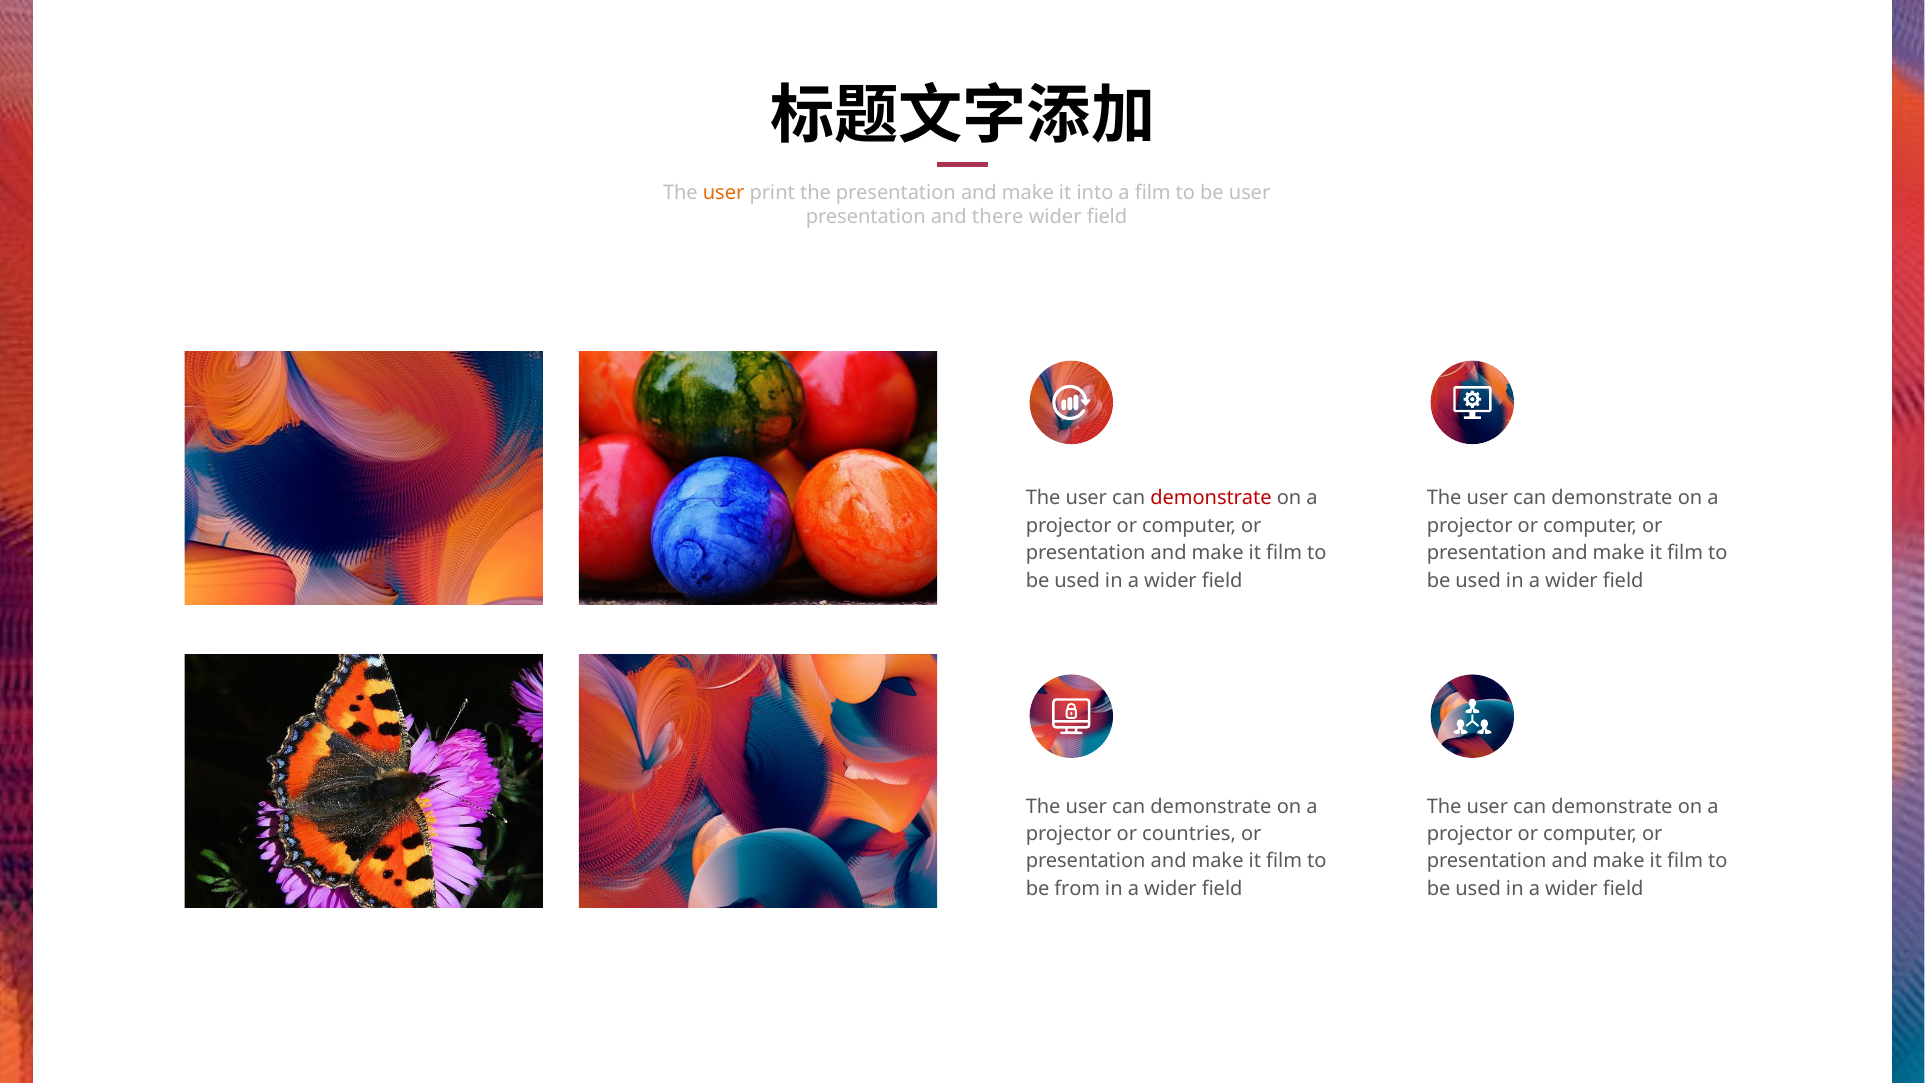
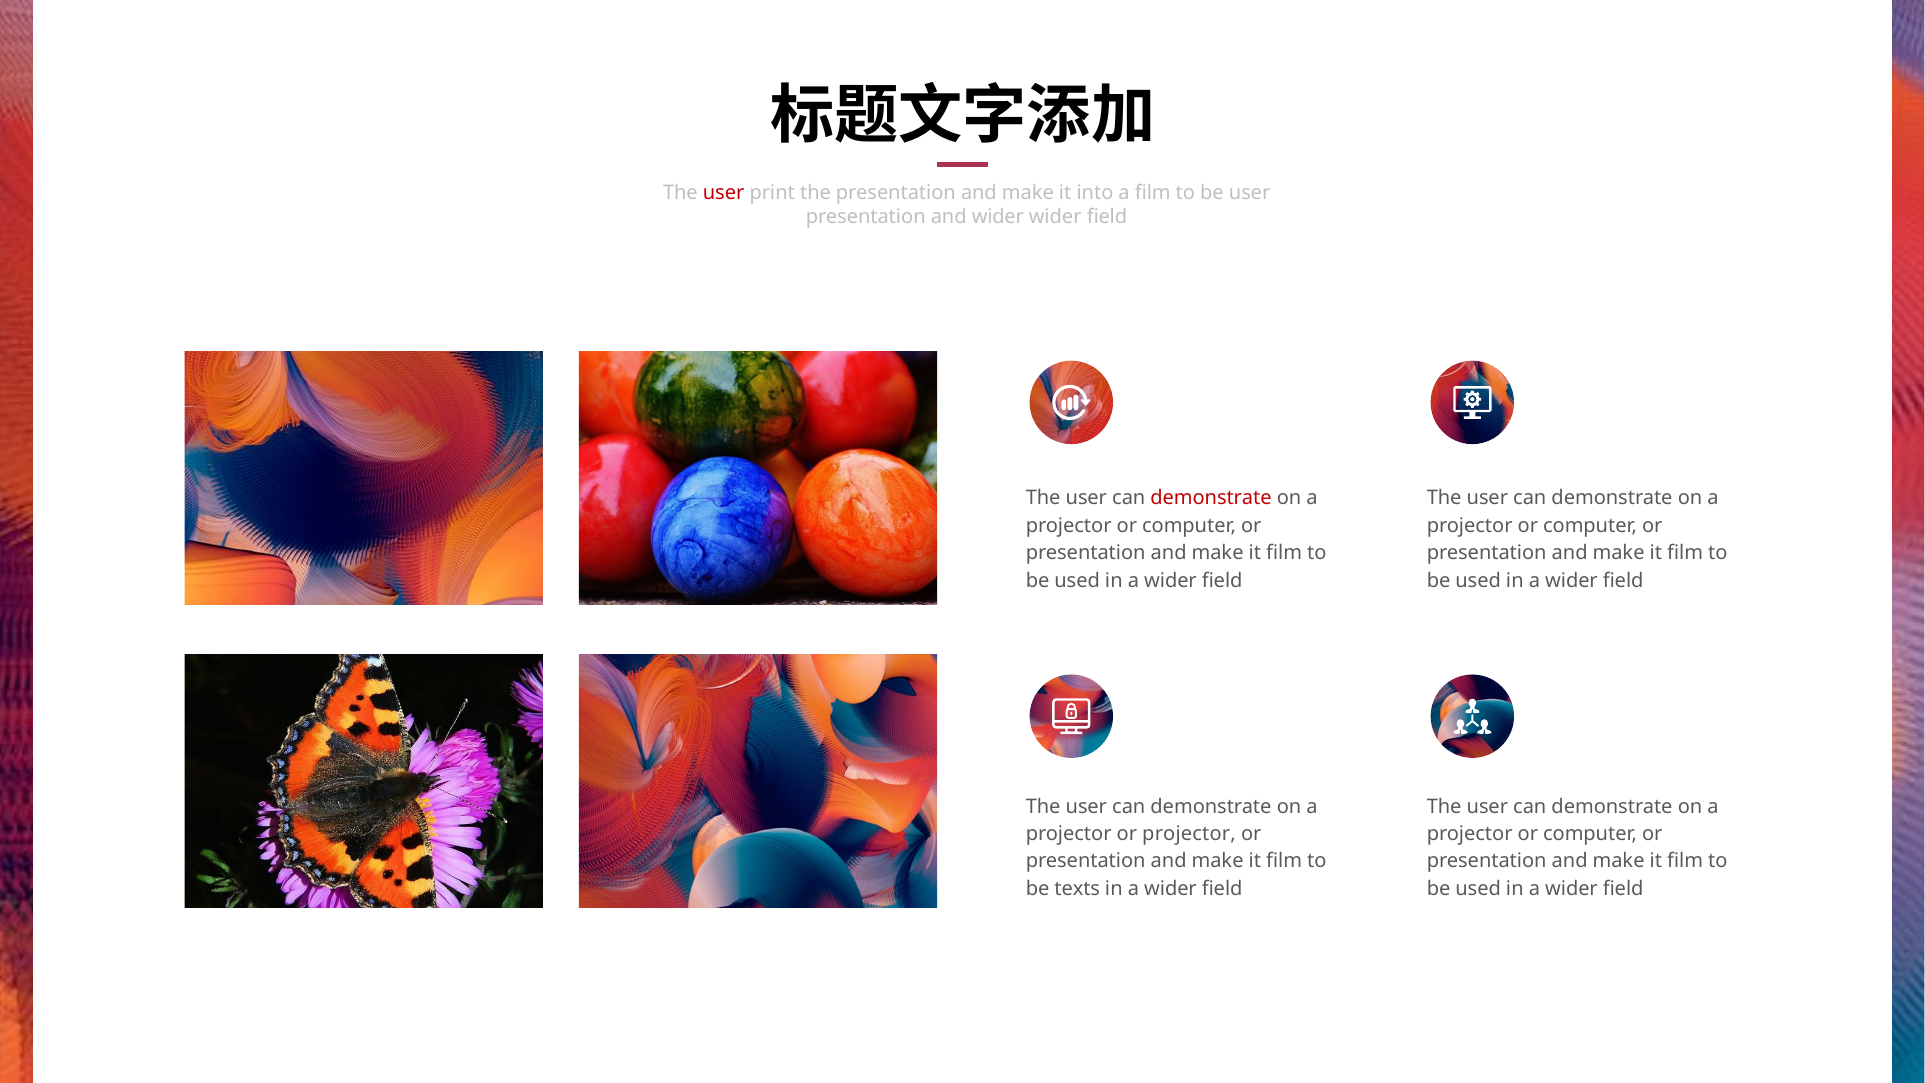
user at (724, 193) colour: orange -> red
and there: there -> wider
or countries: countries -> projector
from: from -> texts
